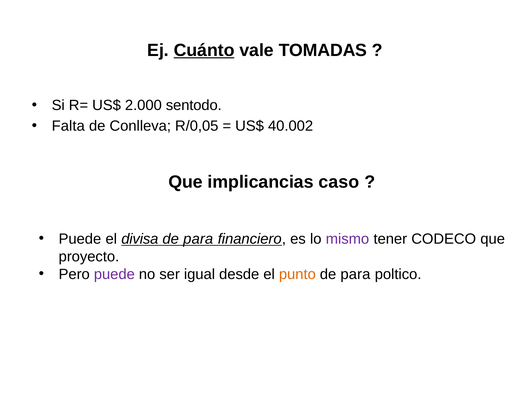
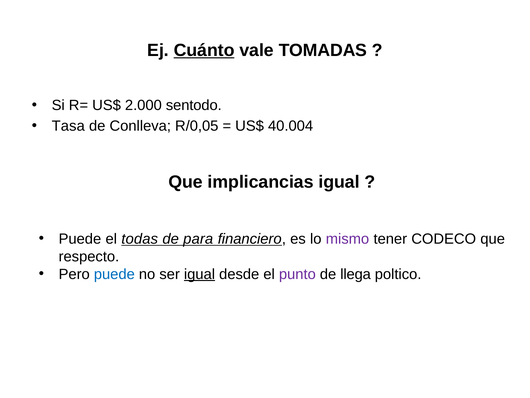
Falta: Falta -> Tasa
40.002: 40.002 -> 40.004
implicancias caso: caso -> igual
divisa: divisa -> todas
proyecto: proyecto -> respecto
puede at (114, 274) colour: purple -> blue
igual at (200, 274) underline: none -> present
punto colour: orange -> purple
para at (355, 274): para -> llega
